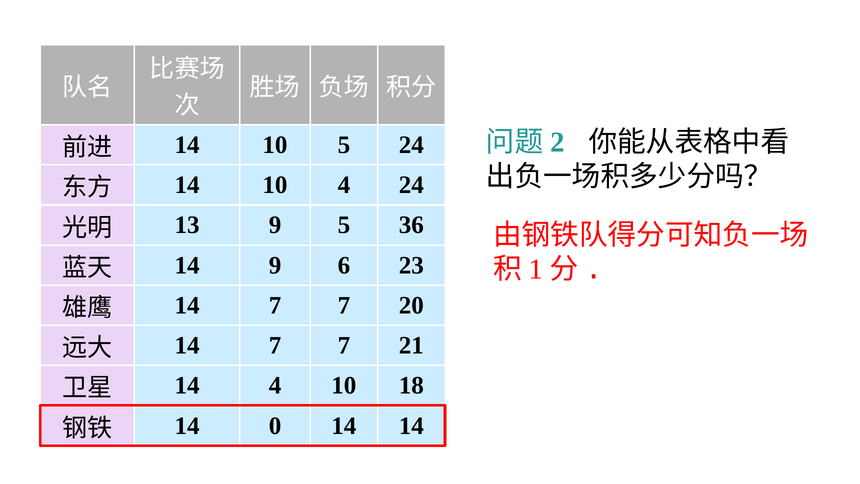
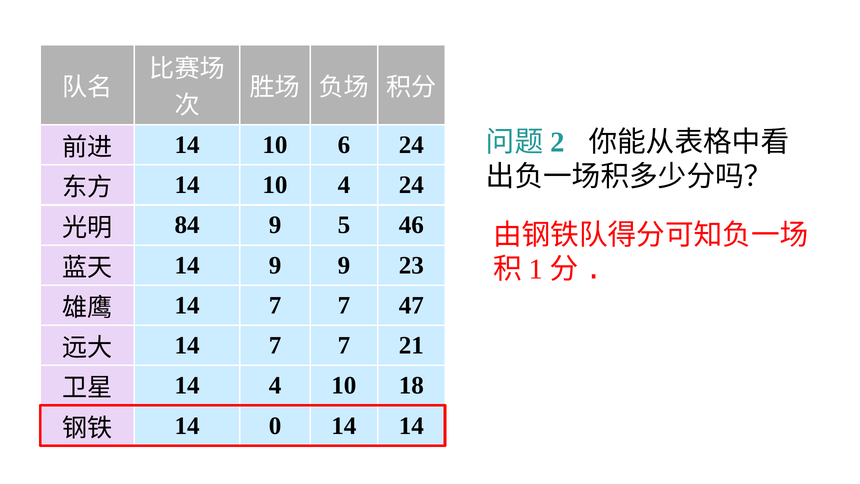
10 5: 5 -> 6
13: 13 -> 84
36: 36 -> 46
9 6: 6 -> 9
20: 20 -> 47
